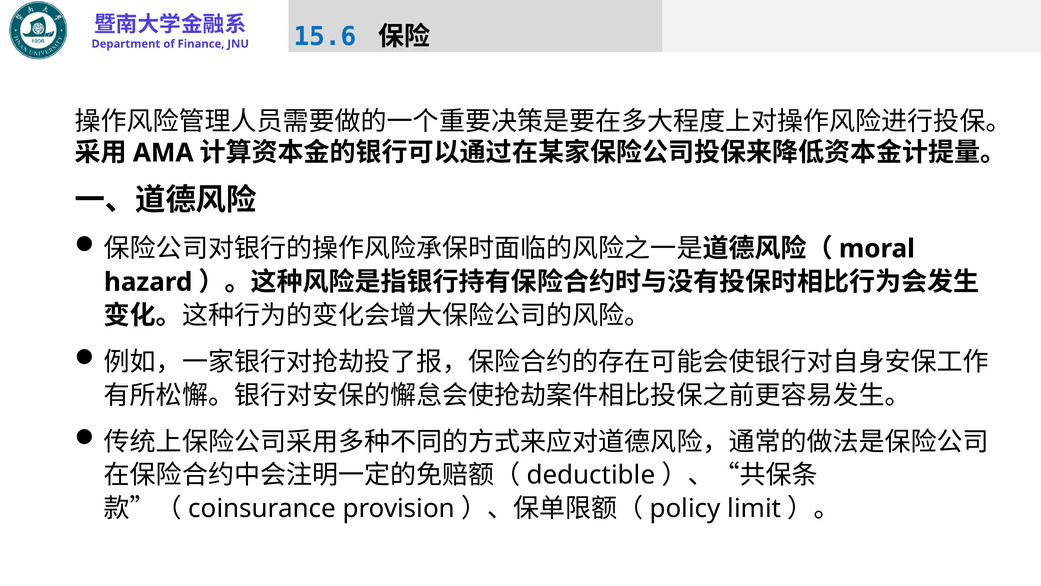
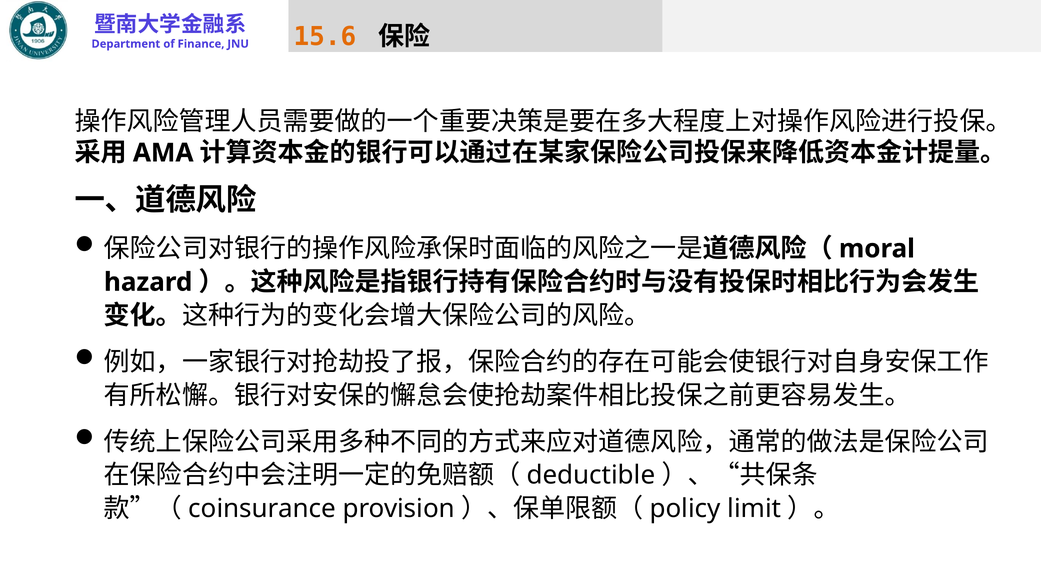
15.6 colour: blue -> orange
